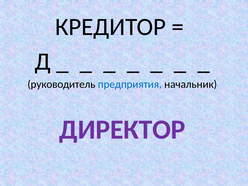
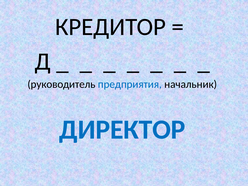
ДИРЕКТОР colour: purple -> blue
